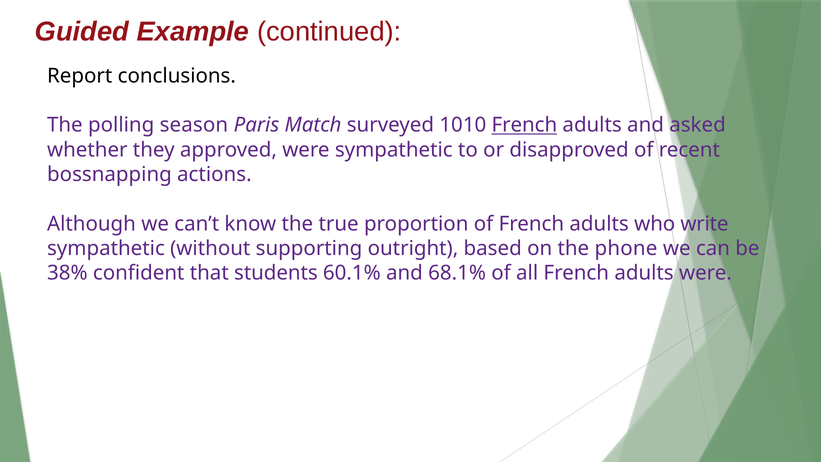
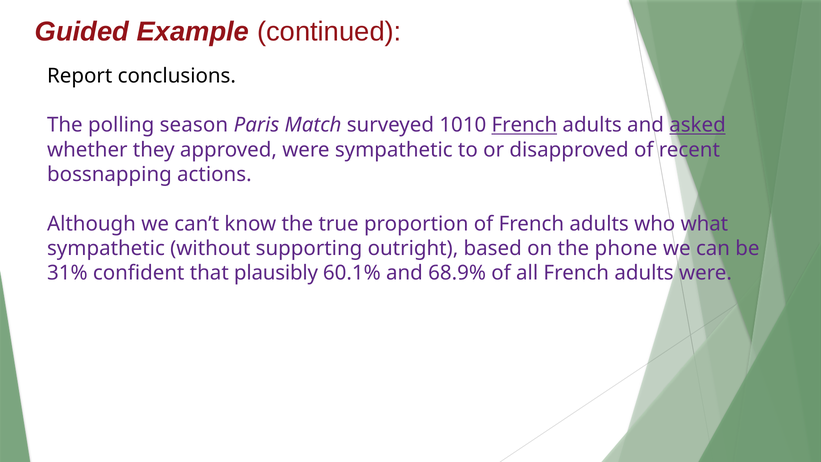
asked underline: none -> present
write: write -> what
38%: 38% -> 31%
students: students -> plausibly
68.1%: 68.1% -> 68.9%
